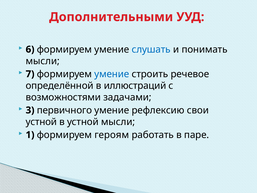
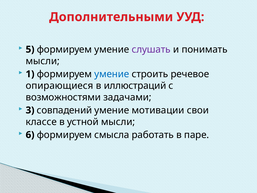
6: 6 -> 5
слушать colour: blue -> purple
7: 7 -> 1
определённой: определённой -> опирающиеся
первичного: первичного -> совпадений
рефлексию: рефлексию -> мотивации
устной at (41, 122): устной -> классе
1: 1 -> 6
героям: героям -> смысла
